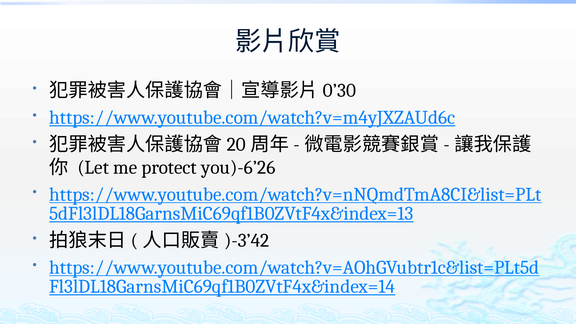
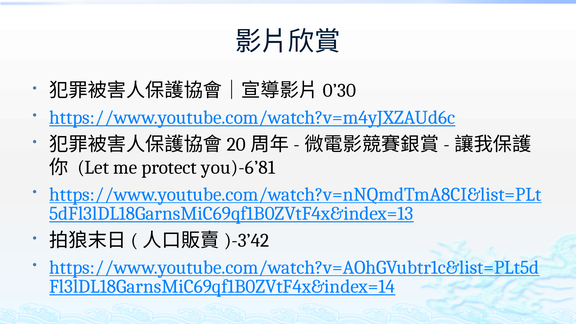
you)-6’26: you)-6’26 -> you)-6’81
